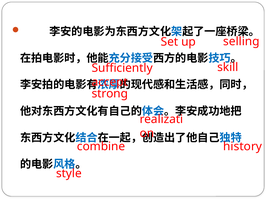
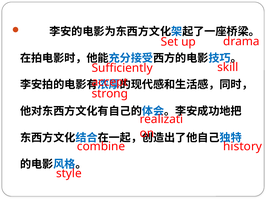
selling: selling -> drama
